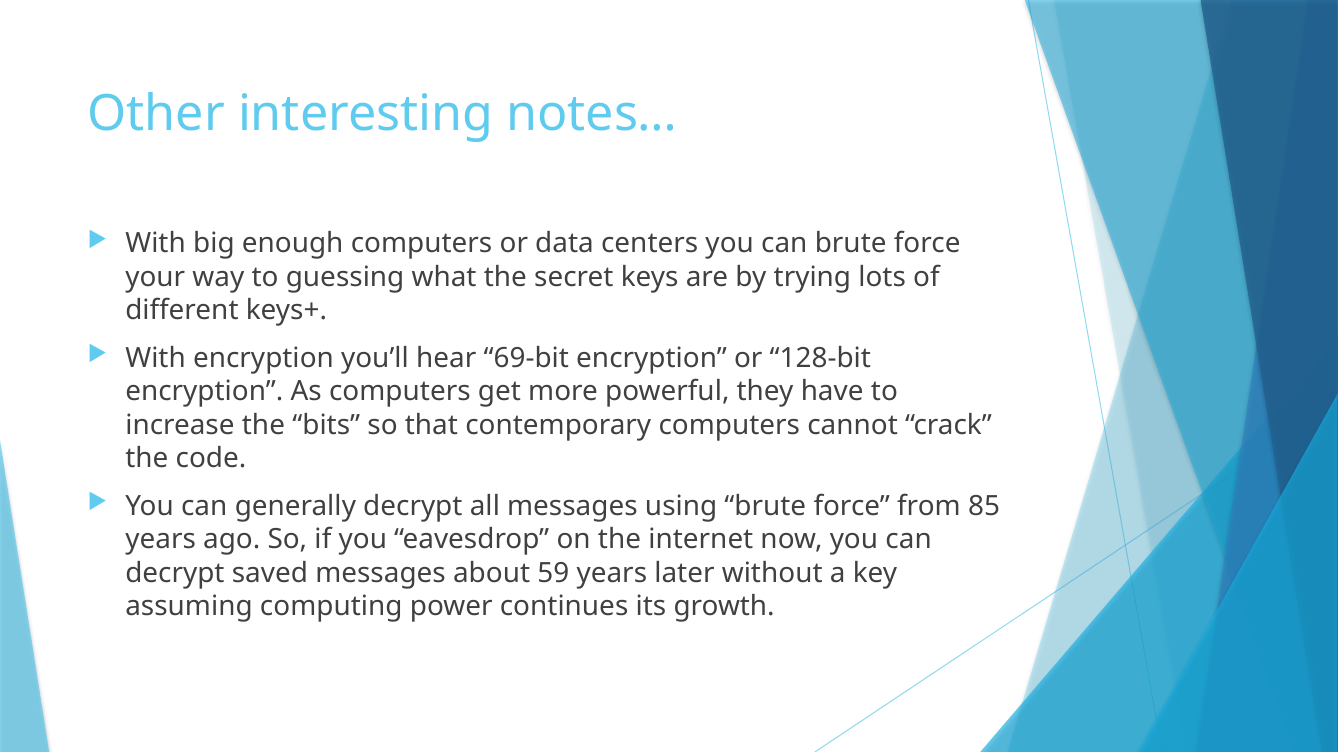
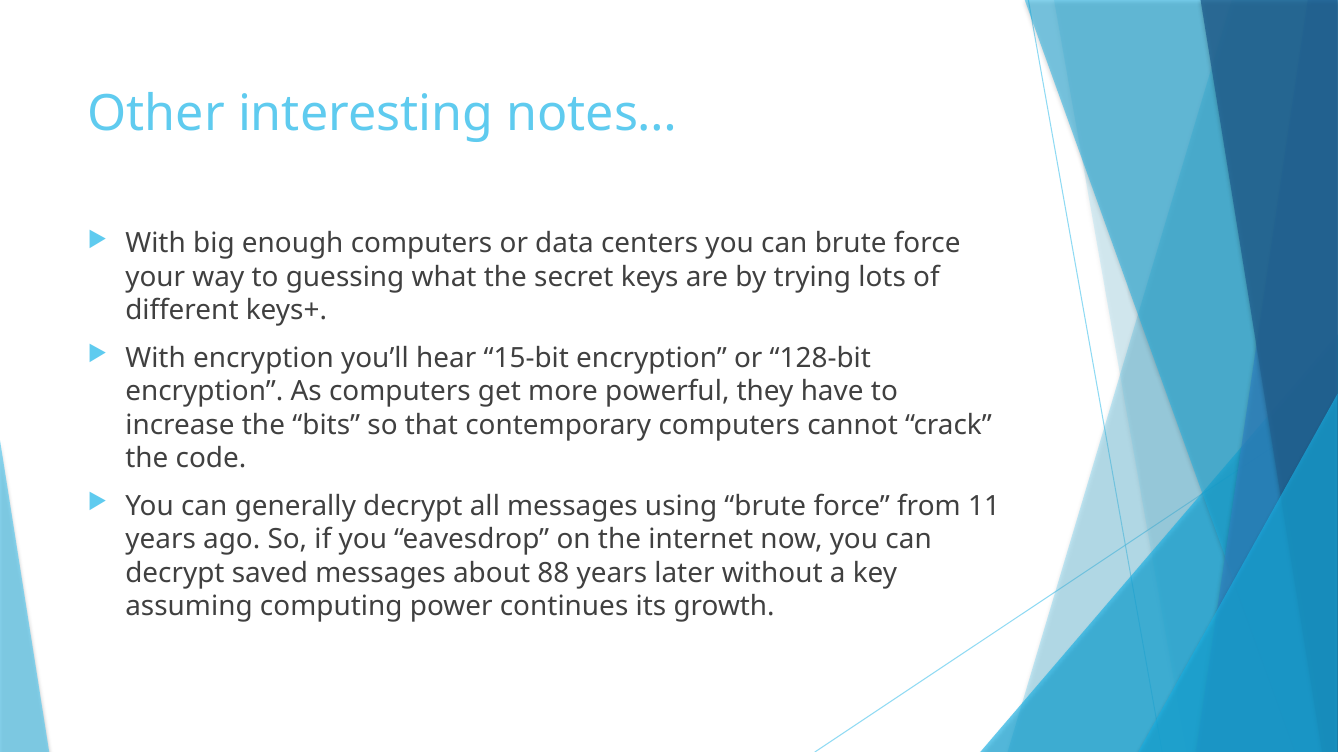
69-bit: 69-bit -> 15-bit
85: 85 -> 11
59: 59 -> 88
